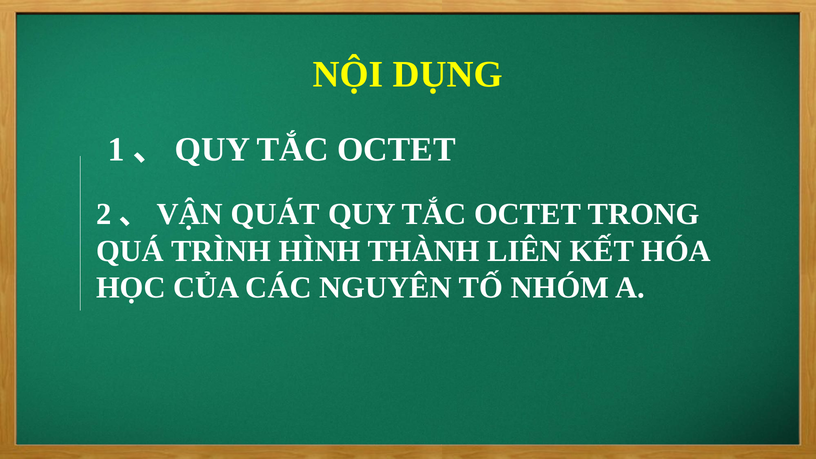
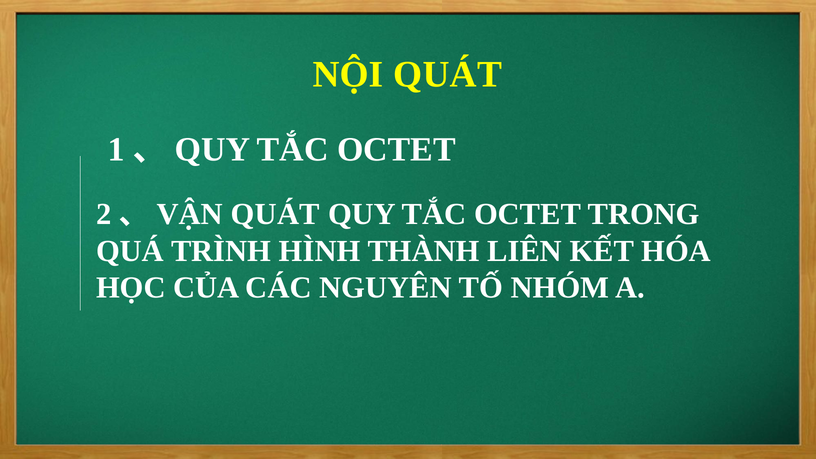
NỘI DỤNG: DỤNG -> QUÁT
